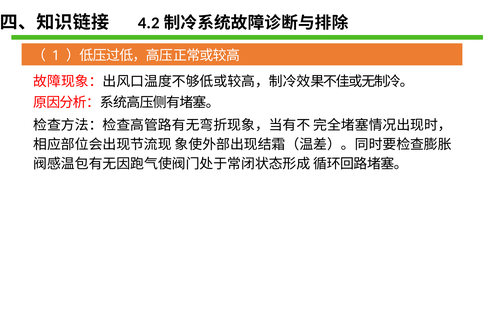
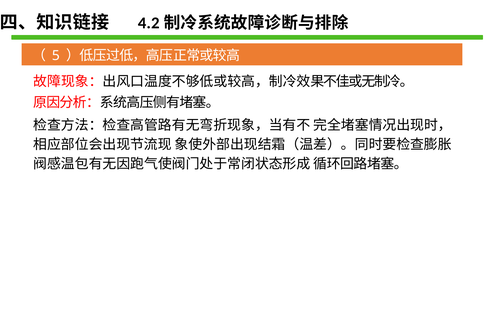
1: 1 -> 5
